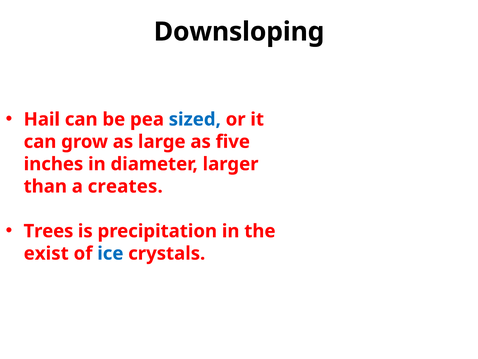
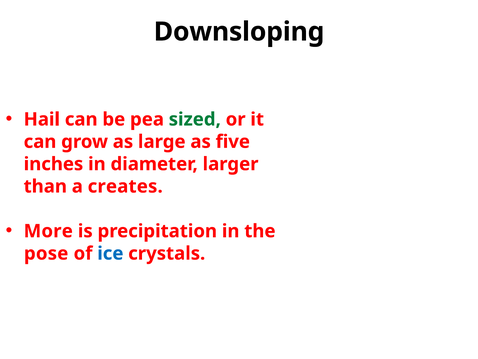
sized colour: blue -> green
Trees: Trees -> More
exist: exist -> pose
